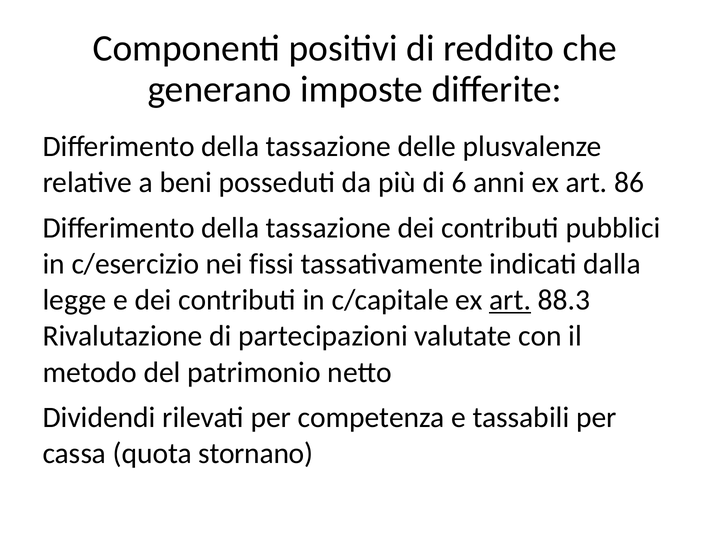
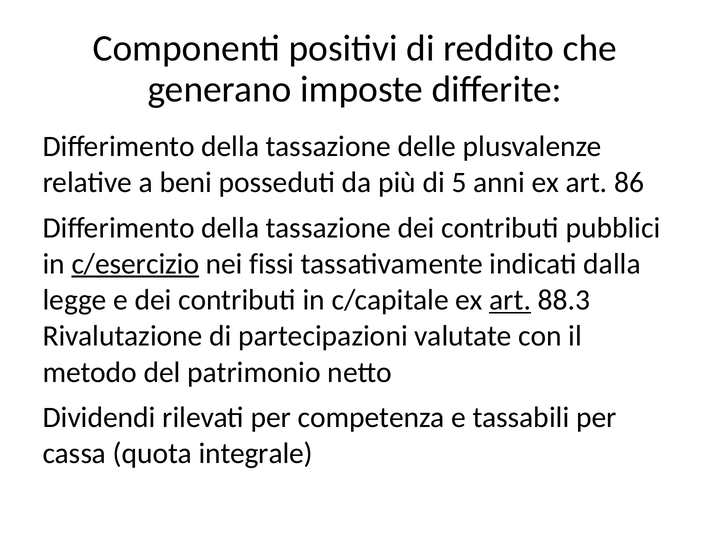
6: 6 -> 5
c/esercizio underline: none -> present
stornano: stornano -> integrale
